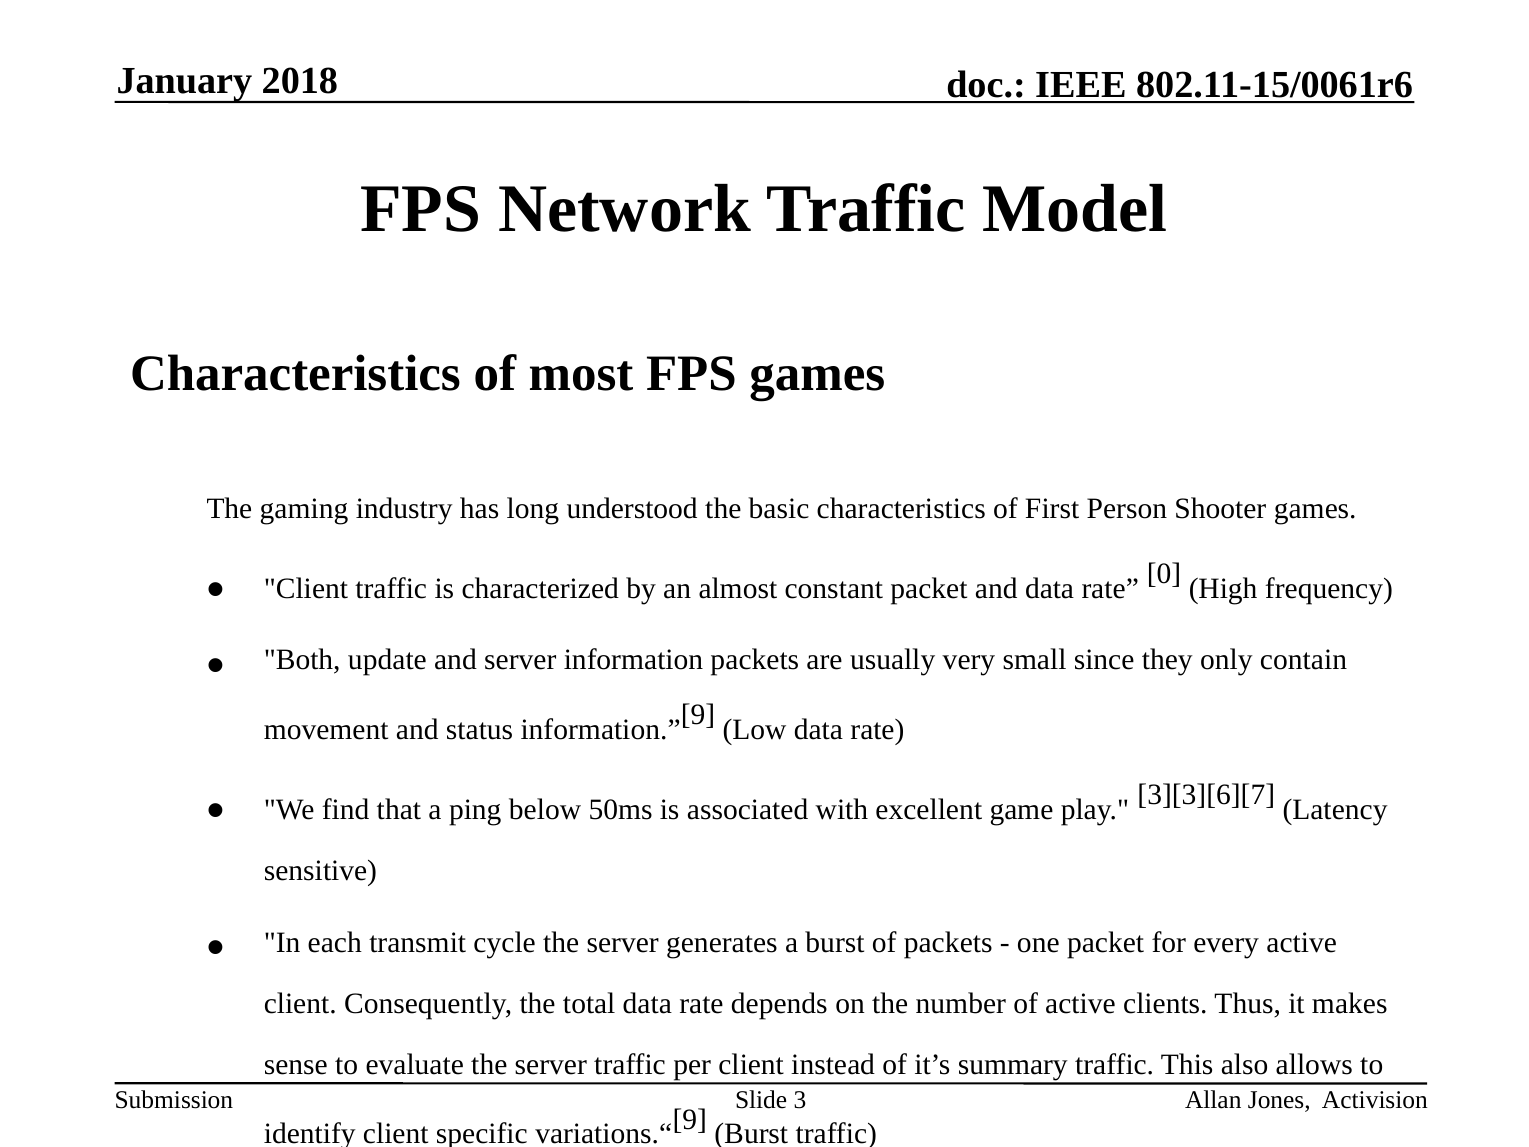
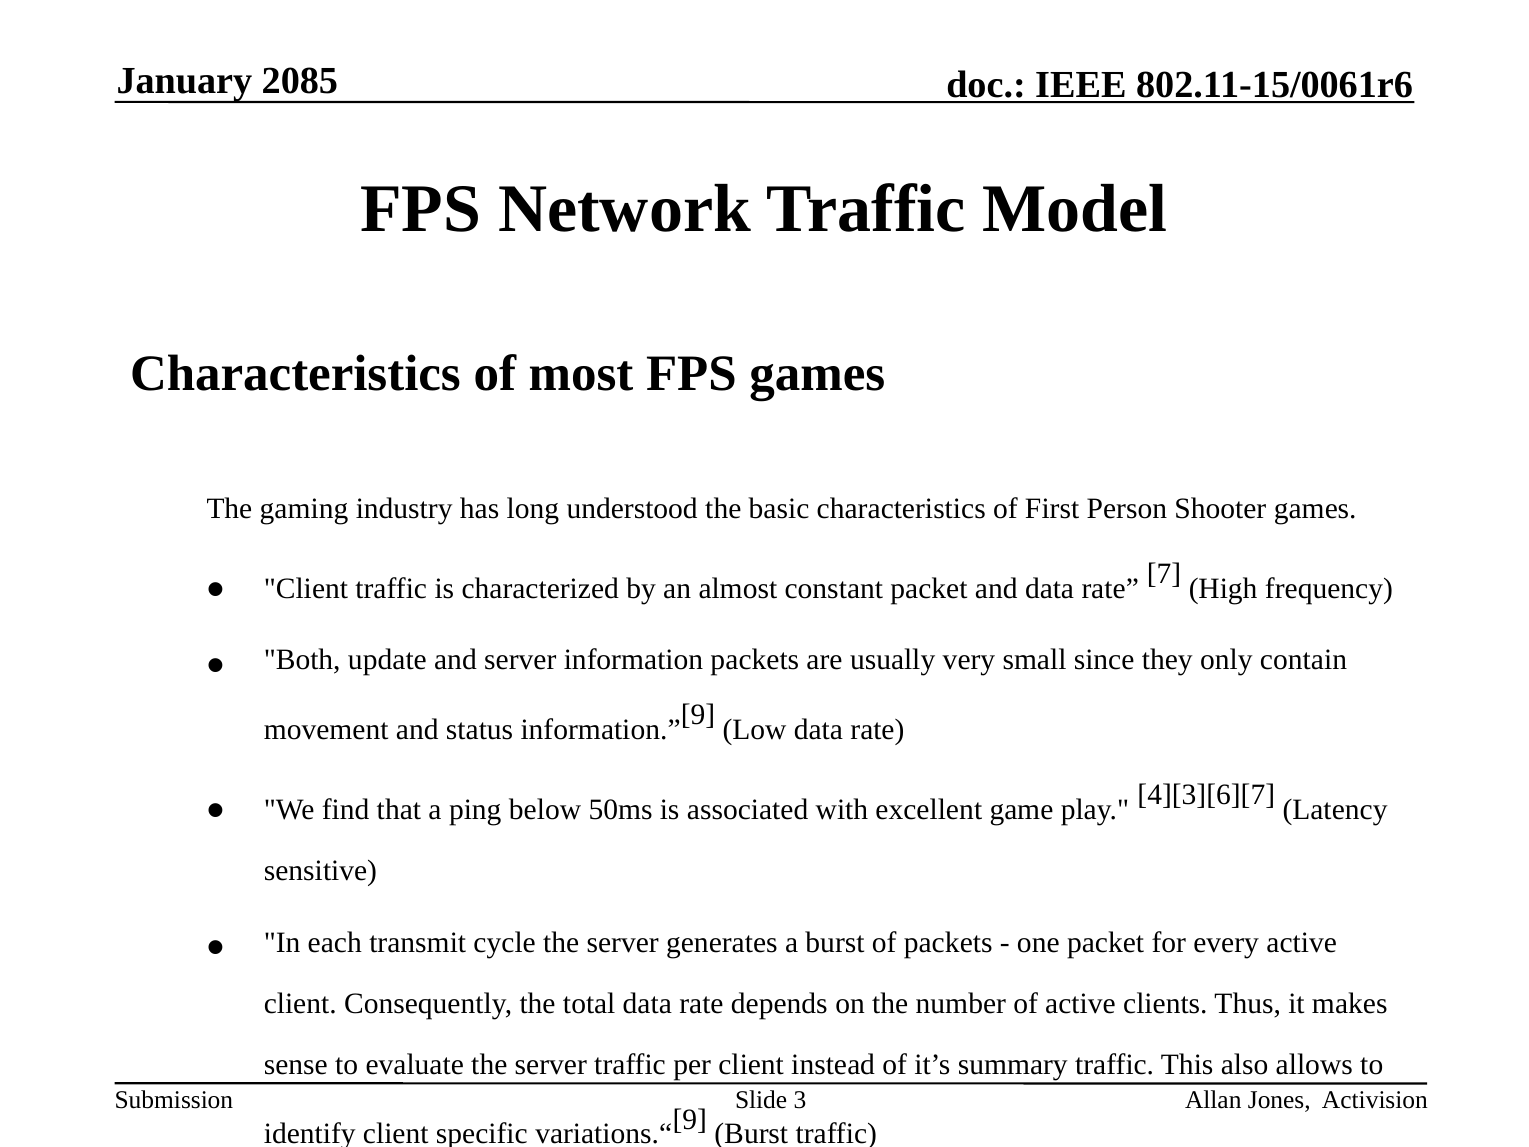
2018: 2018 -> 2085
0: 0 -> 7
3][3][6][7: 3][3][6][7 -> 4][3][6][7
